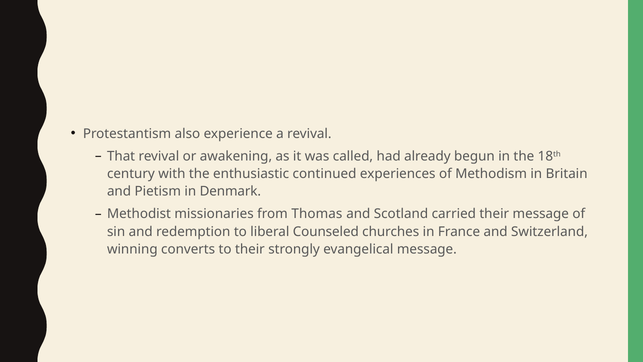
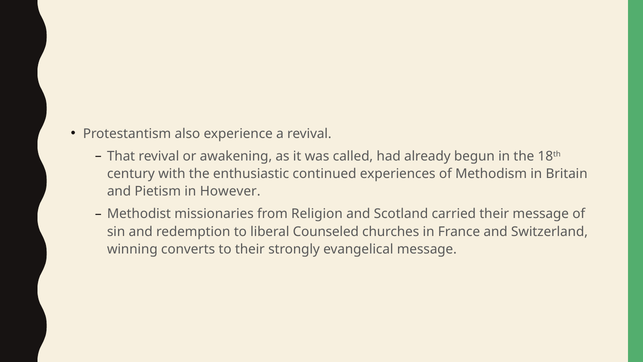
Denmark: Denmark -> However
Thomas: Thomas -> Religion
